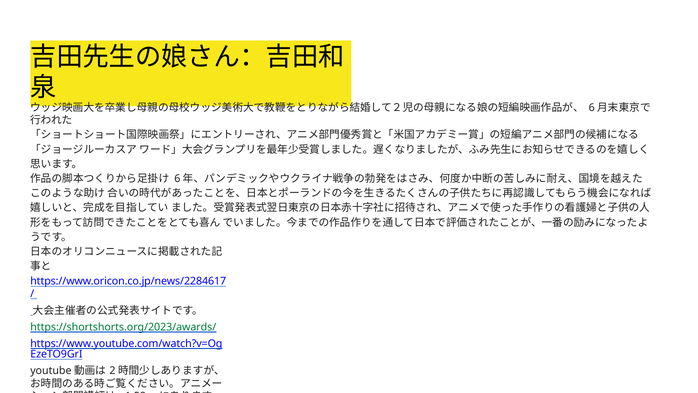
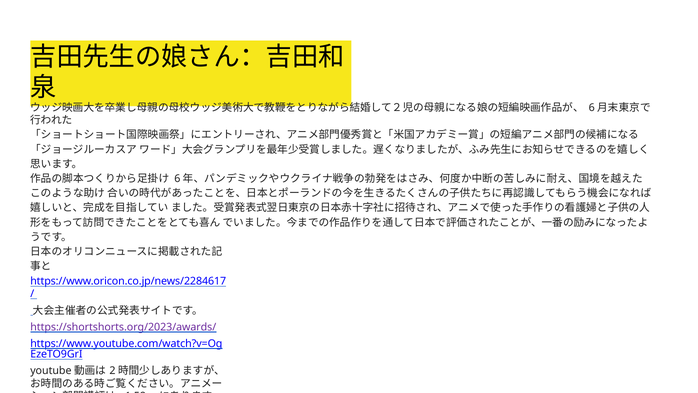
https://shortshorts.org/2023/awards/ colour: green -> purple
